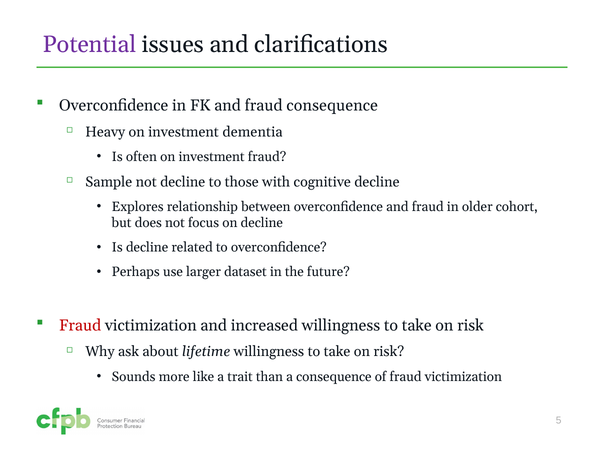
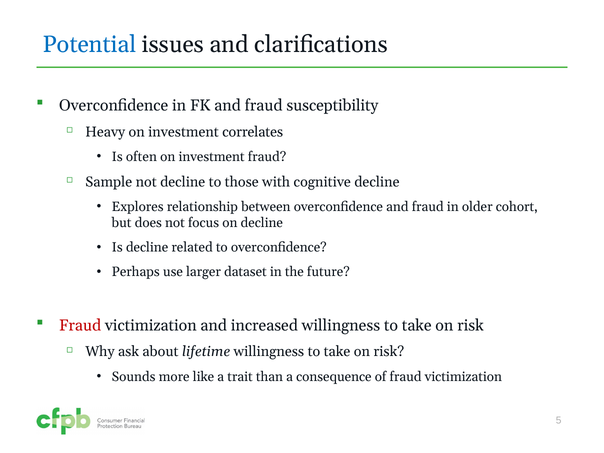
Potential colour: purple -> blue
fraud consequence: consequence -> susceptibility
dementia: dementia -> correlates
